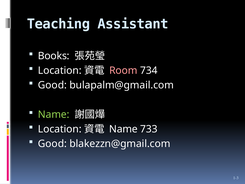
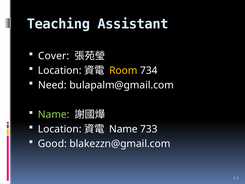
Books: Books -> Cover
Room colour: pink -> yellow
Good at (52, 85): Good -> Need
